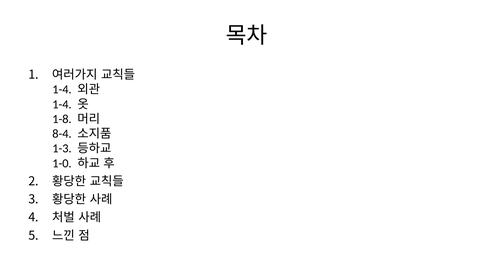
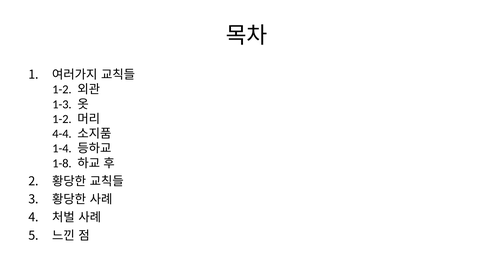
1-4 at (62, 90): 1-4 -> 1-2
1-4 at (62, 104): 1-4 -> 1-3
1-8 at (62, 119): 1-8 -> 1-2
8-4: 8-4 -> 4-4
1-3: 1-3 -> 1-4
1-0: 1-0 -> 1-8
